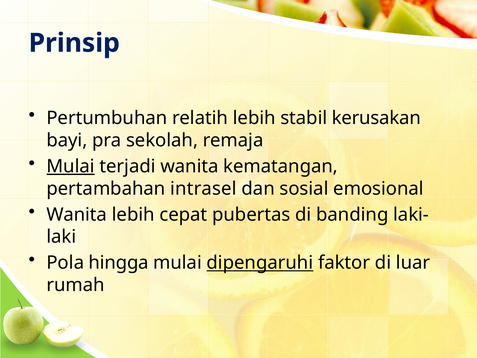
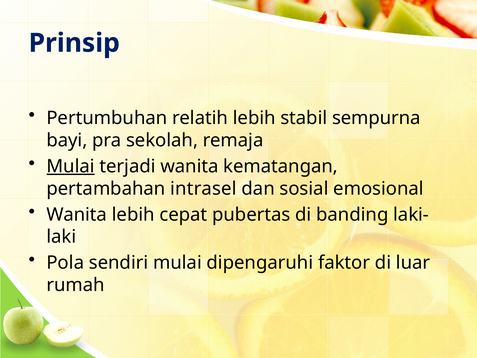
kerusakan: kerusakan -> sempurna
hingga: hingga -> sendiri
dipengaruhi underline: present -> none
